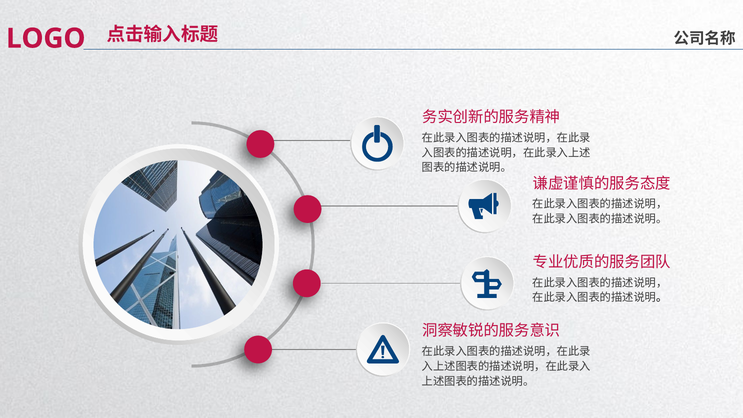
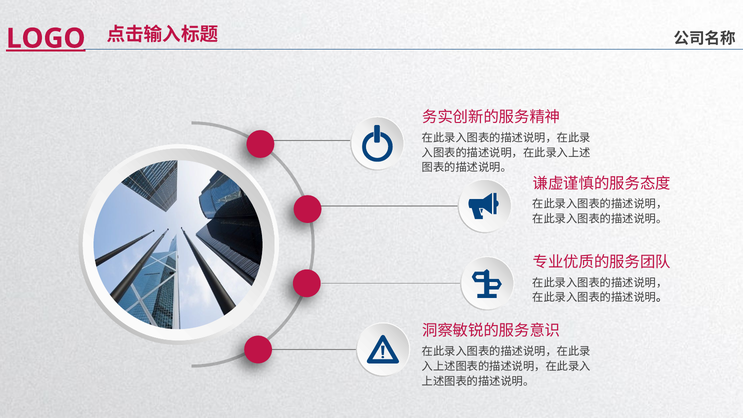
LOGO underline: none -> present
